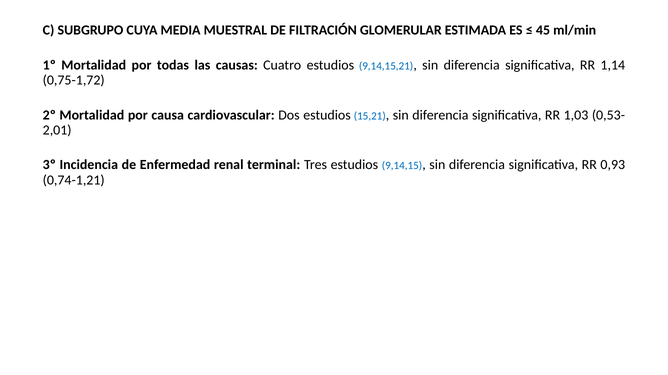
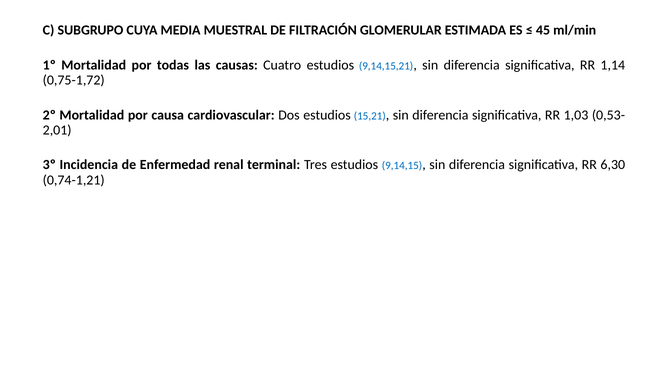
0,93: 0,93 -> 6,30
